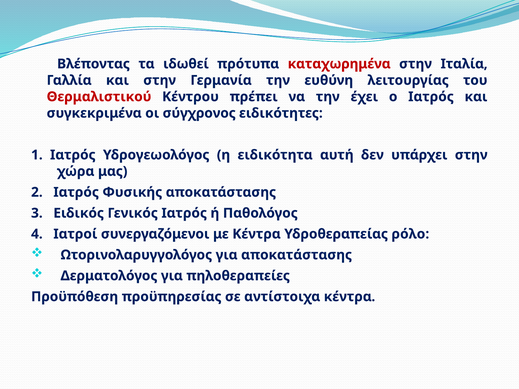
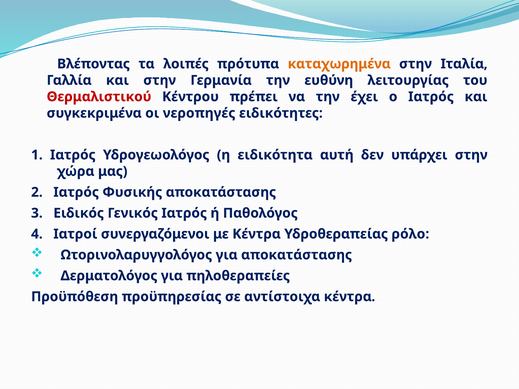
ιδωθεί: ιδωθεί -> λοιπές
καταχωρημένα colour: red -> orange
σύγχρονος: σύγχρονος -> νεροπηγές
